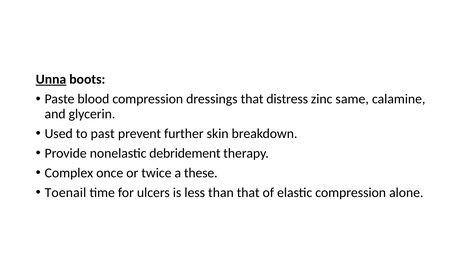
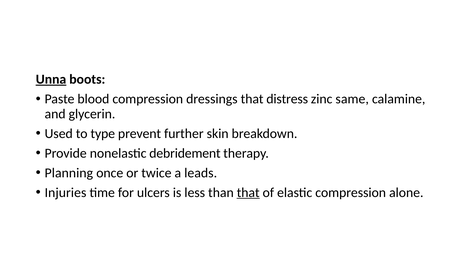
past: past -> type
Complex: Complex -> Planning
these: these -> leads
Toenail: Toenail -> Injuries
that at (248, 193) underline: none -> present
